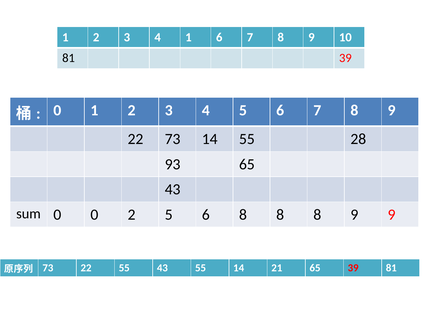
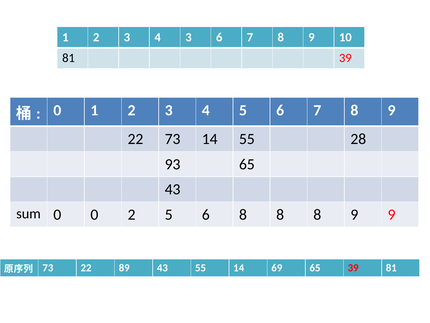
4 1: 1 -> 3
22 55: 55 -> 89
21: 21 -> 69
